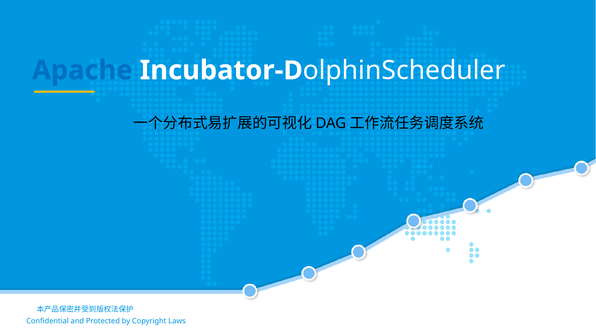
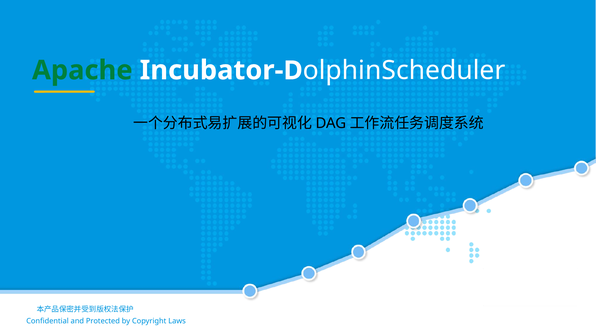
Apache colour: blue -> green
